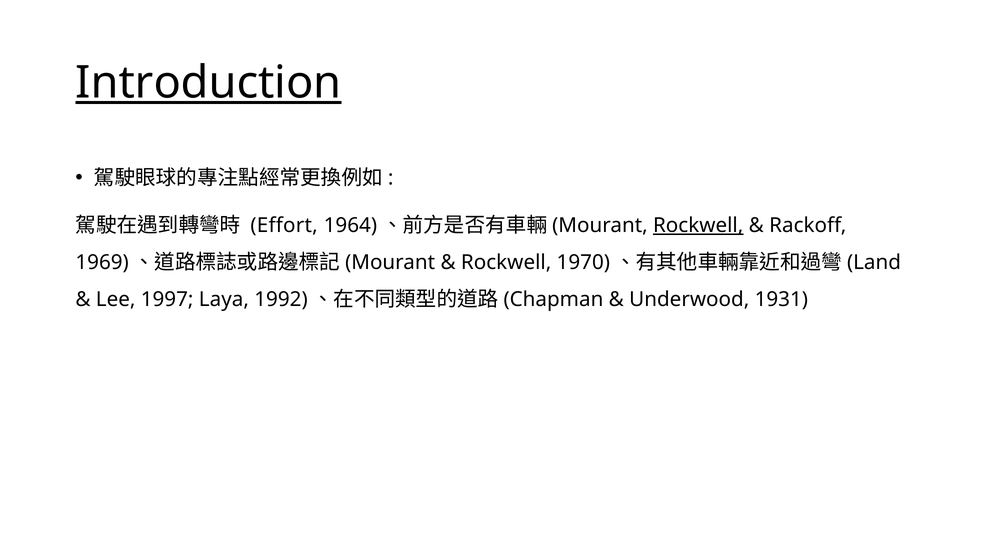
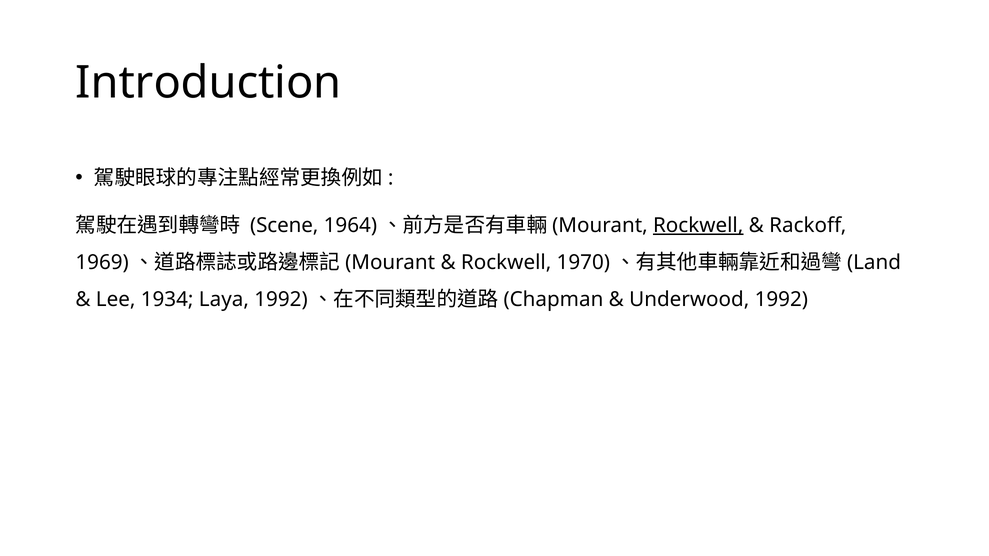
Introduction underline: present -> none
Effort: Effort -> Scene
1997: 1997 -> 1934
Underwood 1931: 1931 -> 1992
